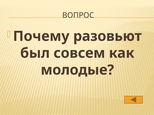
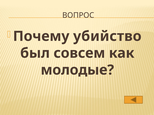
разовьют: разовьют -> убийство
